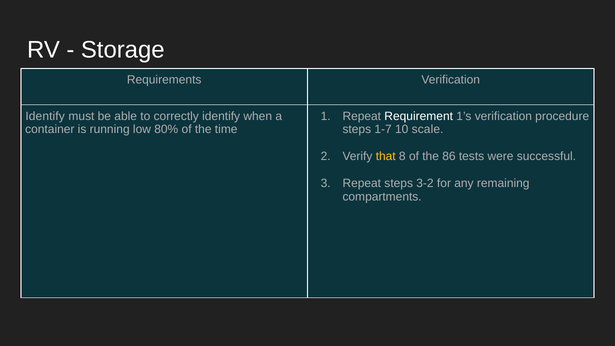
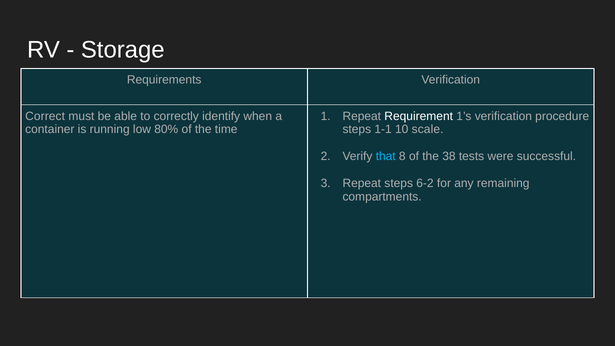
Identify at (45, 116): Identify -> Correct
1-7: 1-7 -> 1-1
that colour: yellow -> light blue
86: 86 -> 38
3-2: 3-2 -> 6-2
